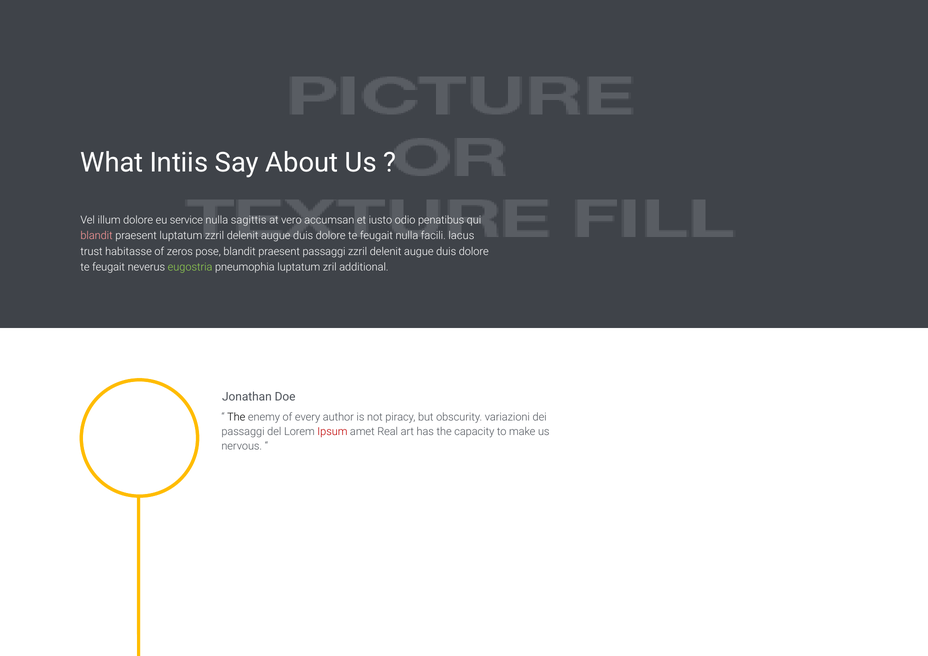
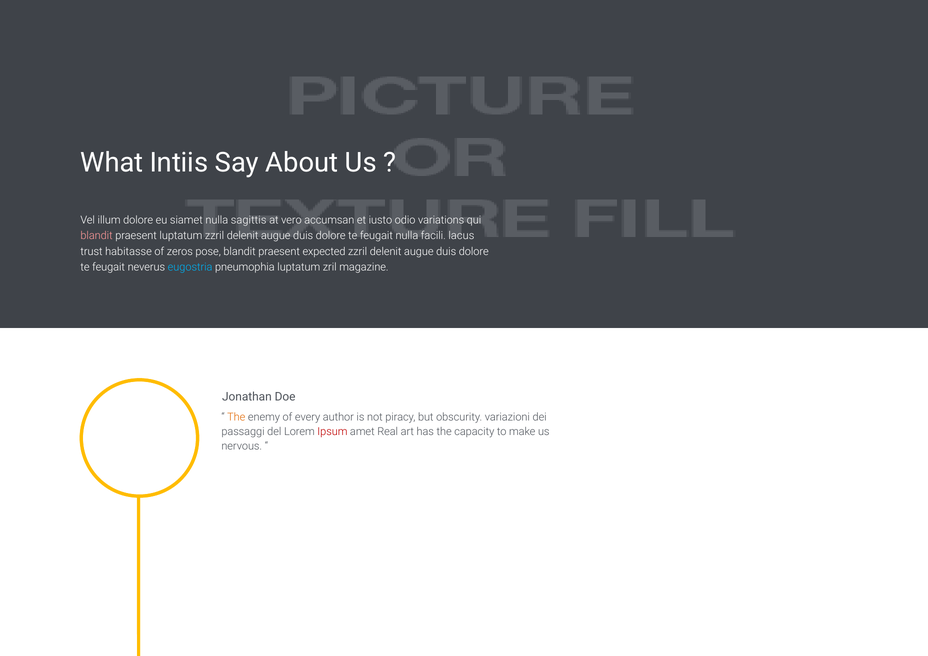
service: service -> siamet
penatibus: penatibus -> variations
praesent passaggi: passaggi -> expected
eugostria colour: light green -> light blue
additional: additional -> magazine
The at (236, 417) colour: black -> orange
